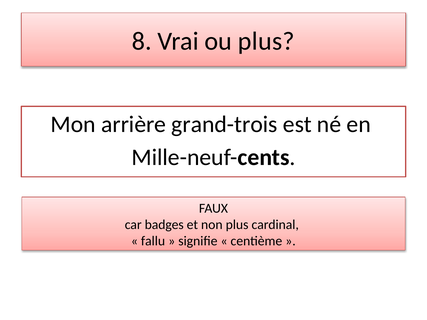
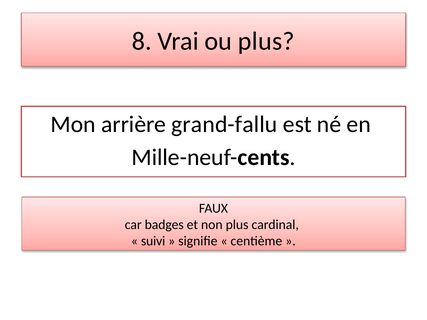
grand-trois: grand-trois -> grand-fallu
fallu: fallu -> suivi
